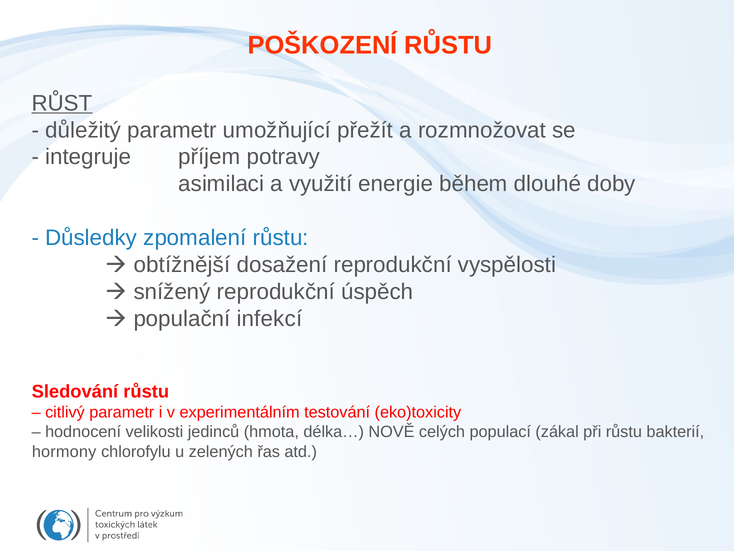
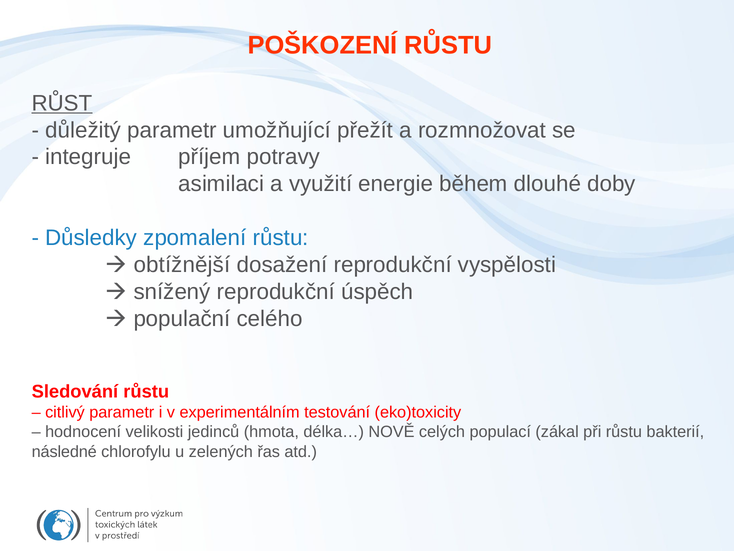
infekcí: infekcí -> celého
hormony: hormony -> následné
